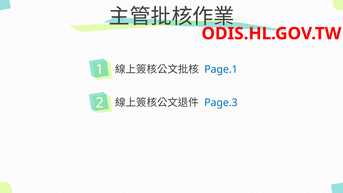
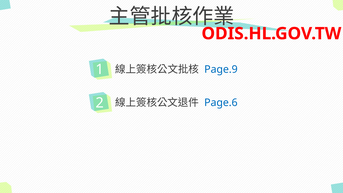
Page.1: Page.1 -> Page.9
Page.3: Page.3 -> Page.6
